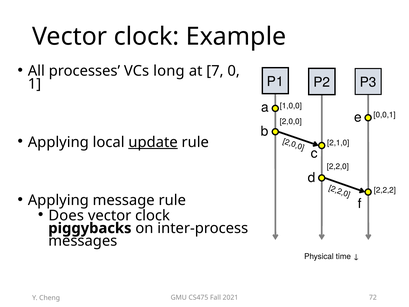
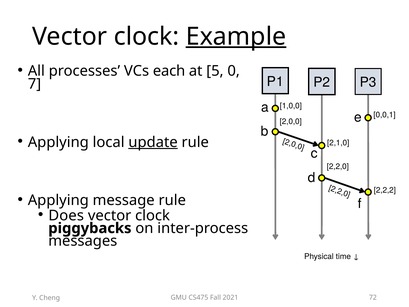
Example underline: none -> present
long: long -> each
7: 7 -> 5
1: 1 -> 7
